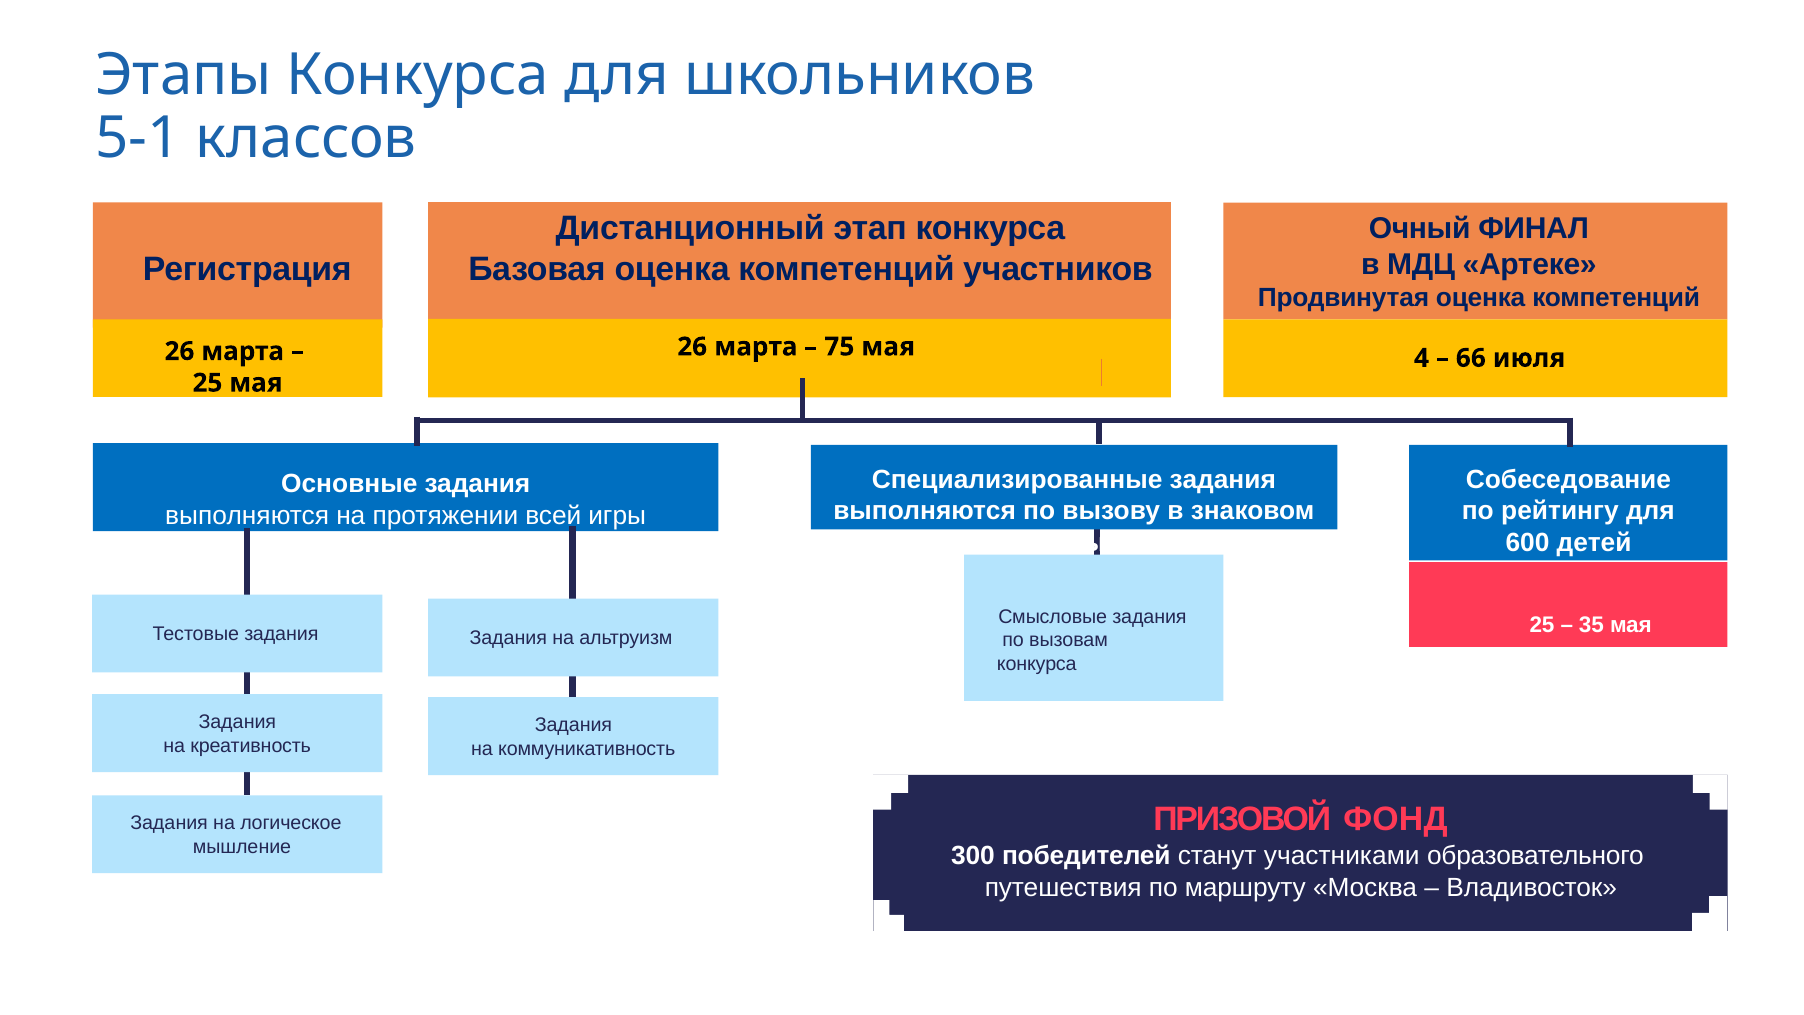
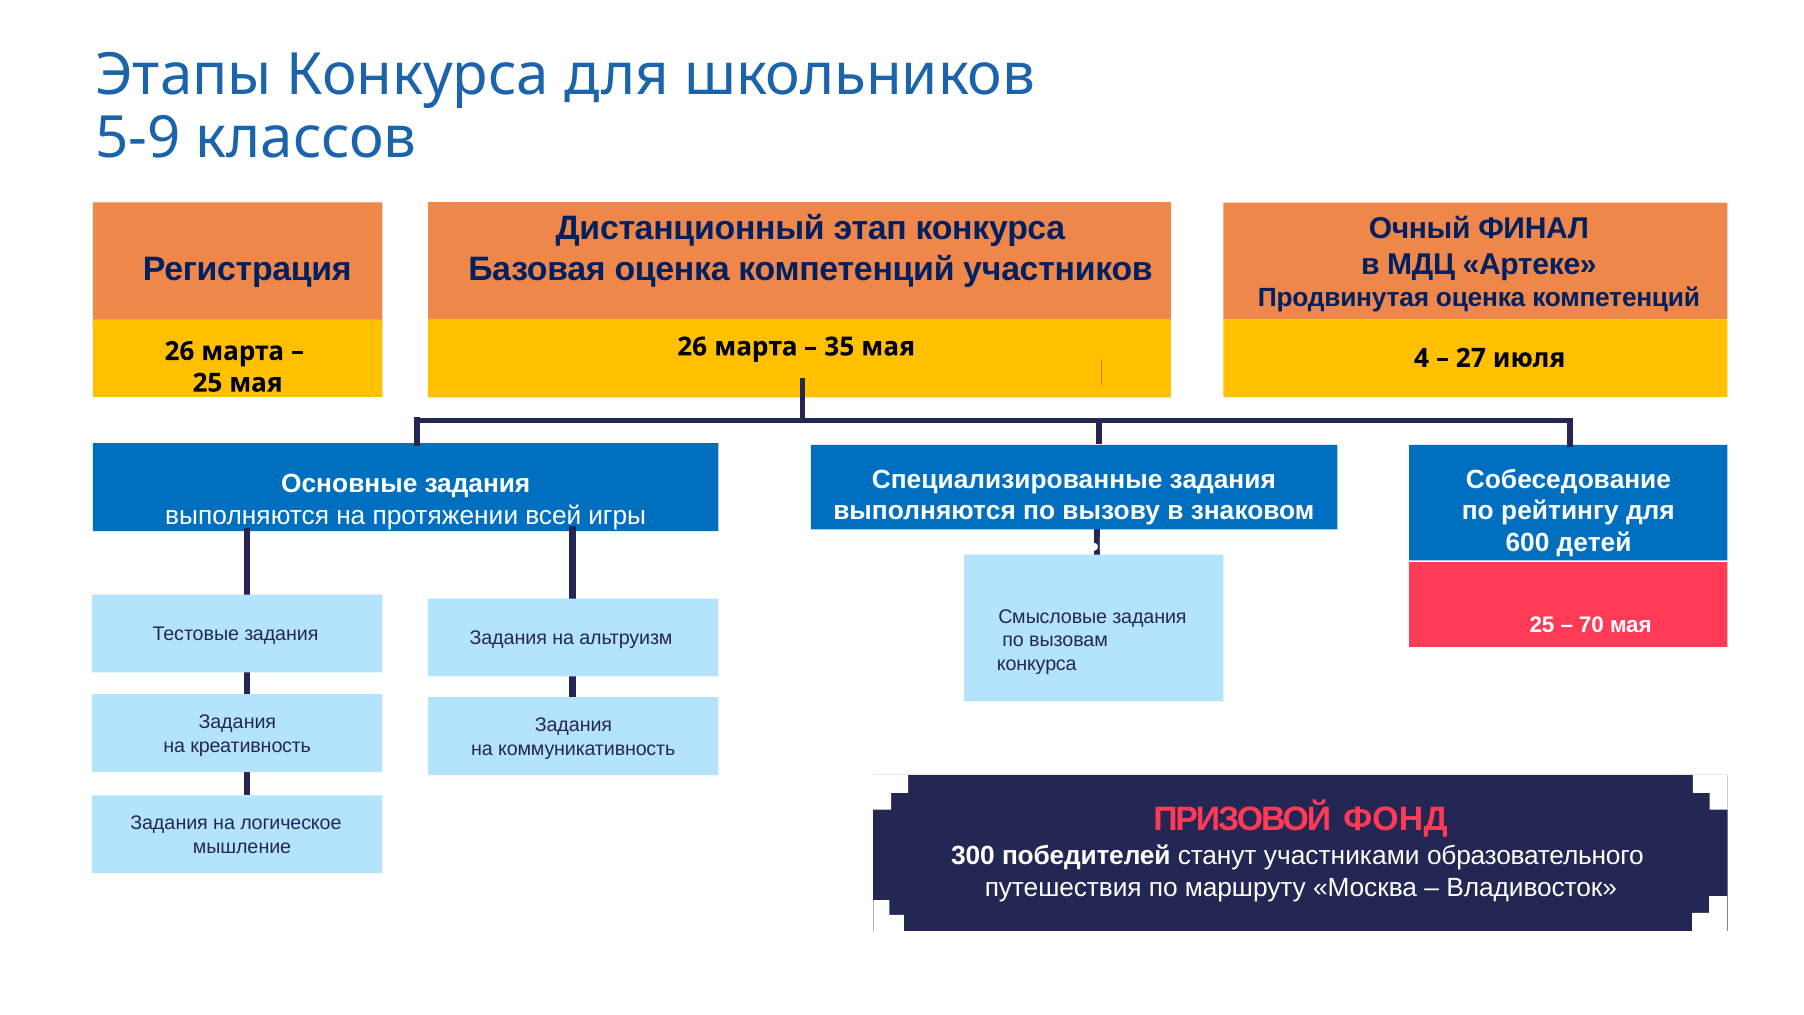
5-1: 5-1 -> 5-9
75: 75 -> 35
66: 66 -> 27
35: 35 -> 70
